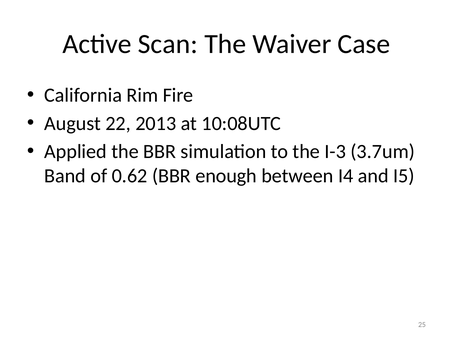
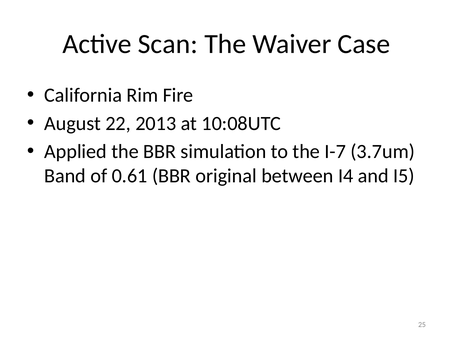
I-3: I-3 -> I-7
0.62: 0.62 -> 0.61
enough: enough -> original
